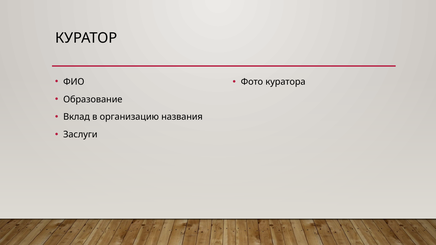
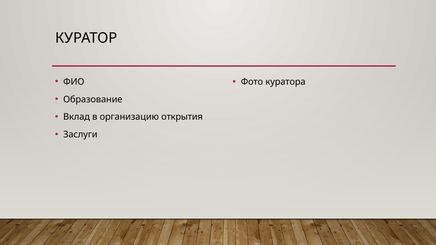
названия: названия -> открытия
